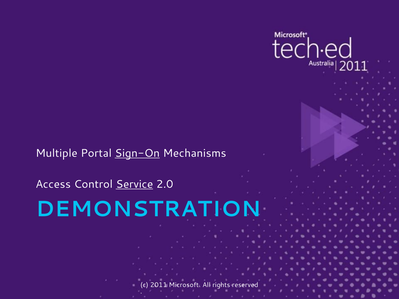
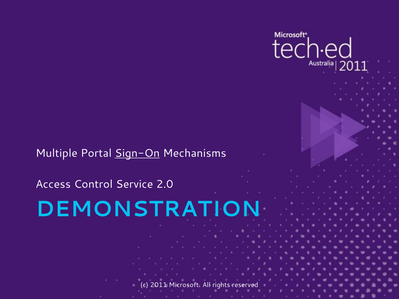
Service underline: present -> none
